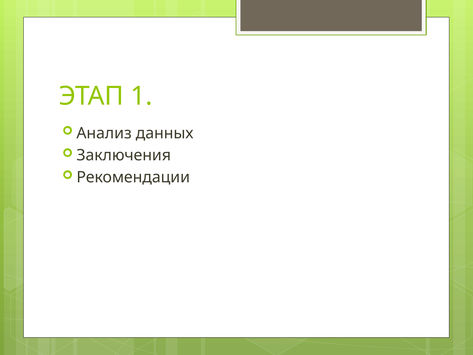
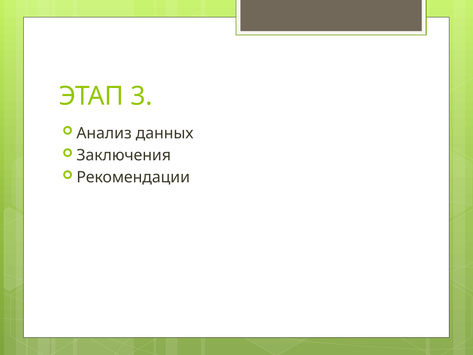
1: 1 -> 3
